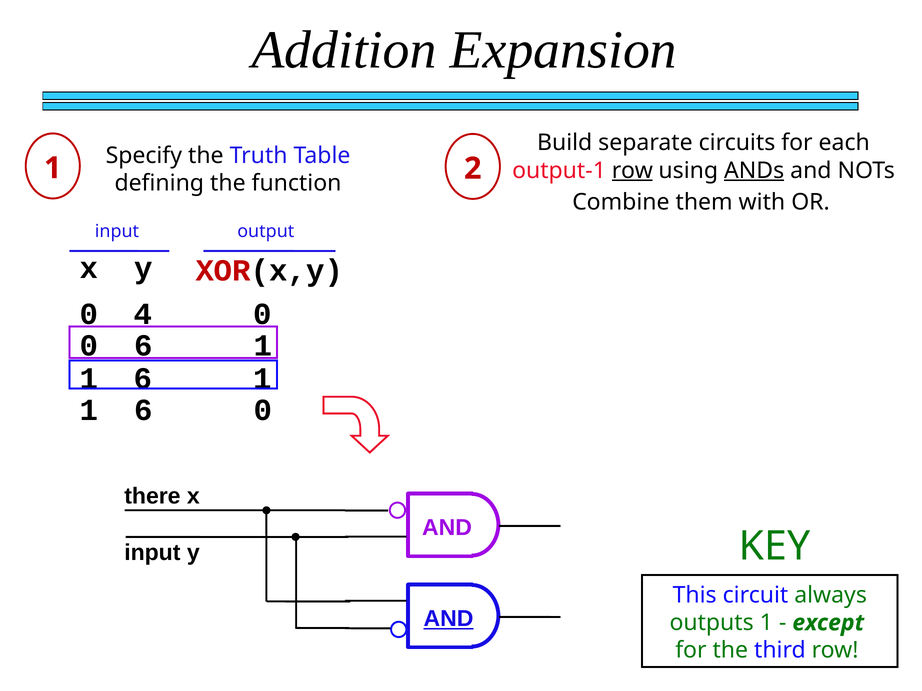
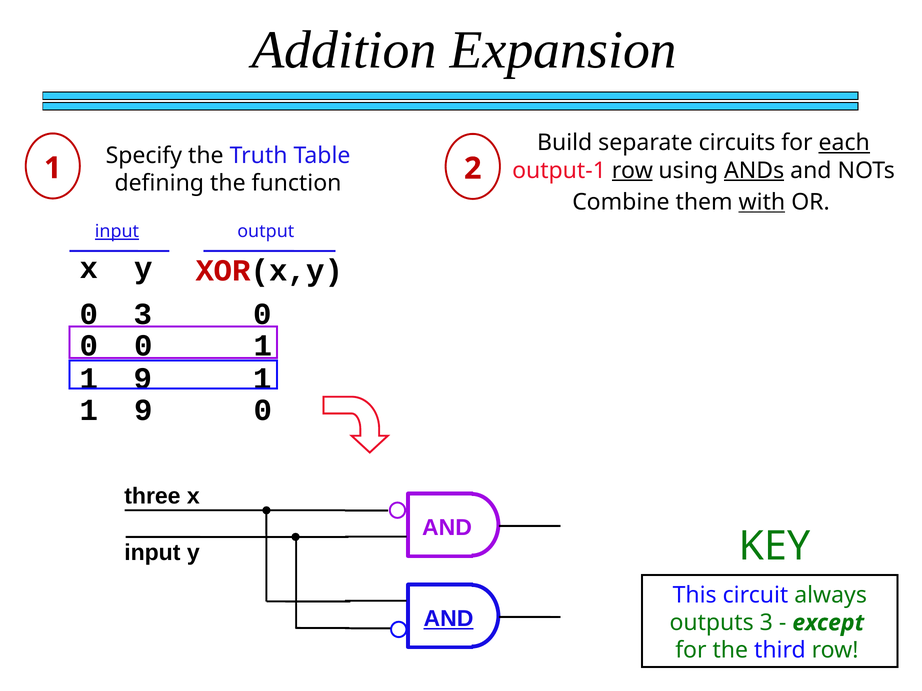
each underline: none -> present
with underline: none -> present
input at (117, 232) underline: none -> present
0 4: 4 -> 3
0 6: 6 -> 0
6 at (143, 379): 6 -> 9
6 at (143, 410): 6 -> 9
there: there -> three
outputs 1: 1 -> 3
